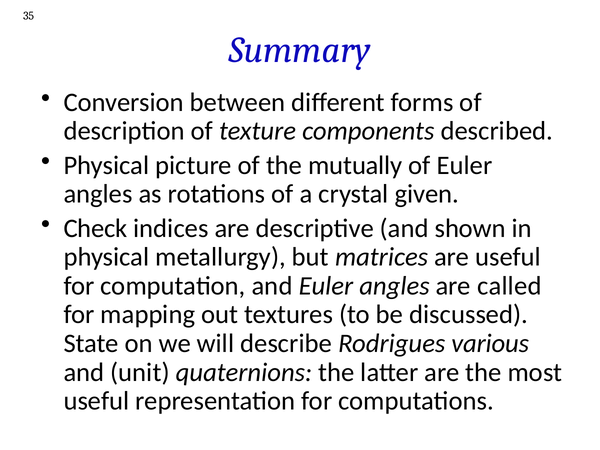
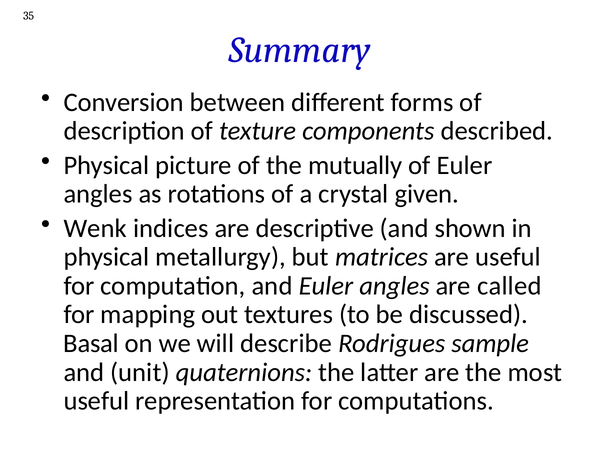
Check: Check -> Wenk
State: State -> Basal
various: various -> sample
